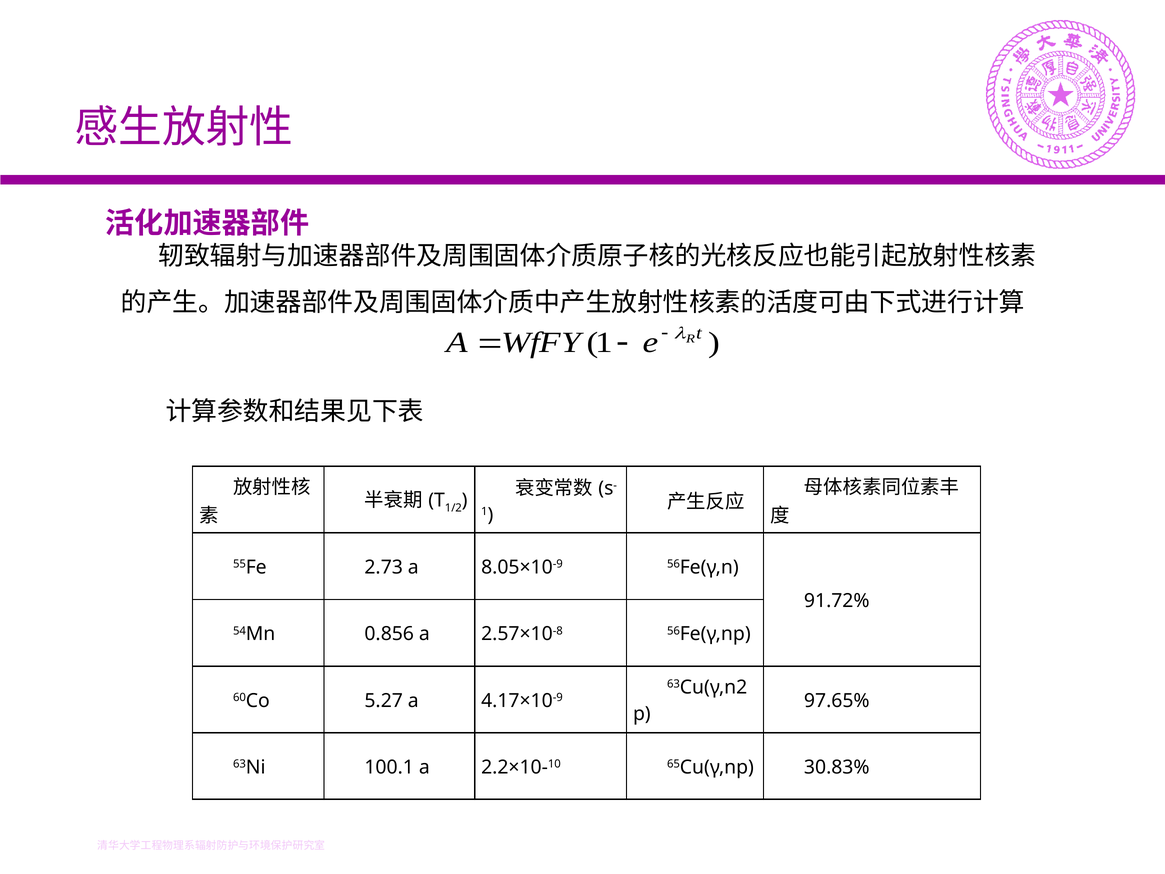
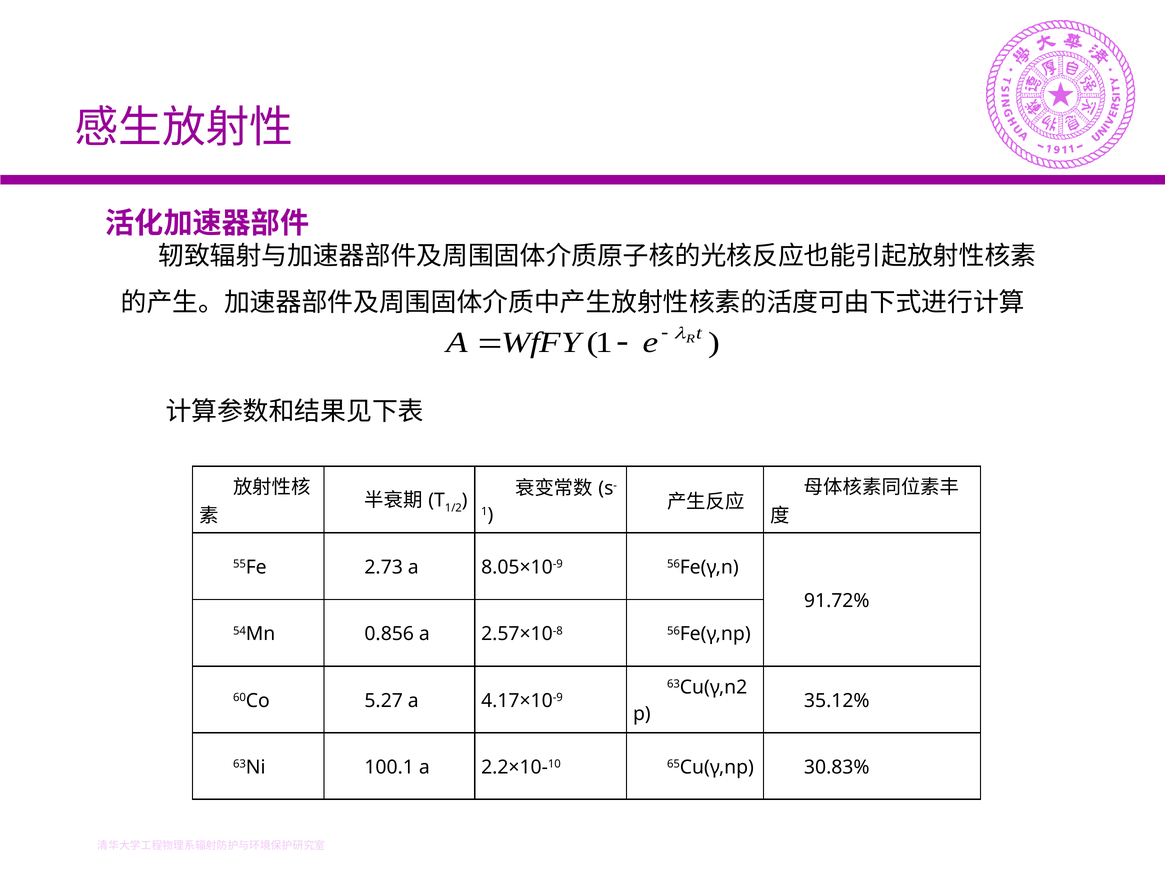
97.65%: 97.65% -> 35.12%
